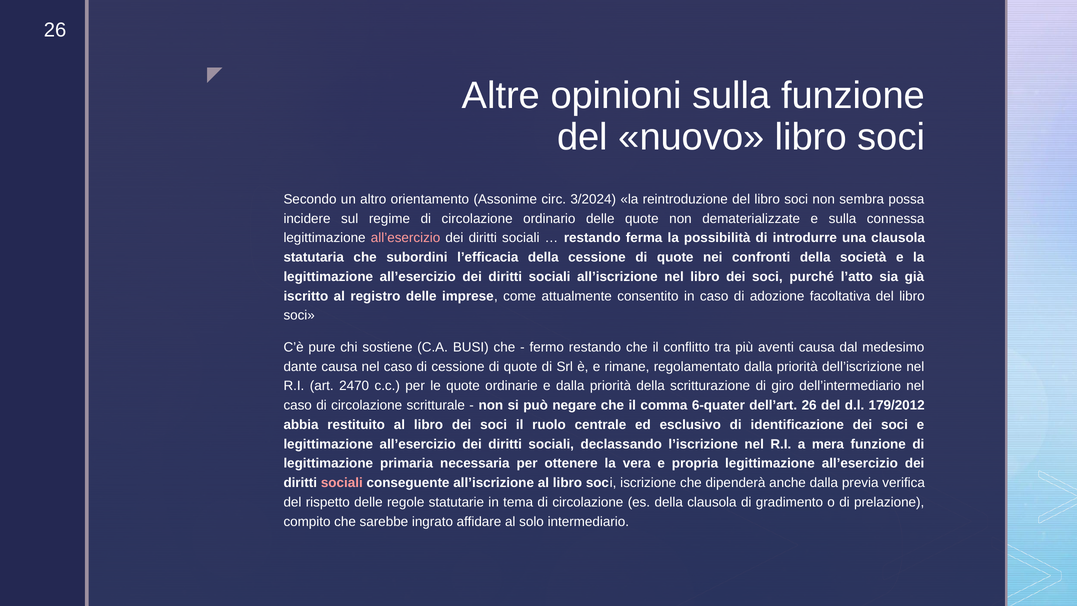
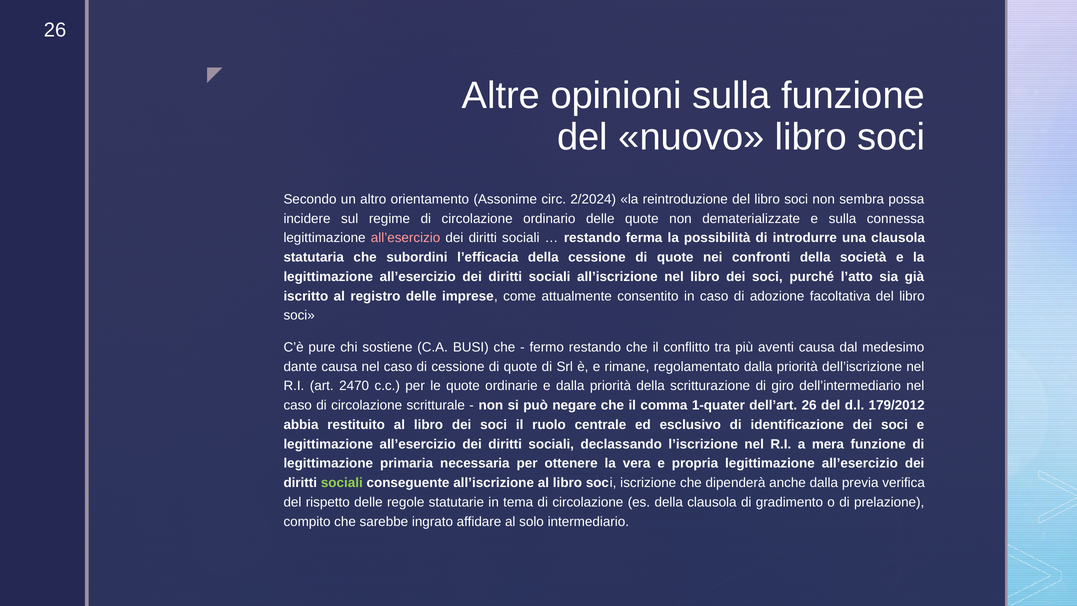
3/2024: 3/2024 -> 2/2024
6-quater: 6-quater -> 1-quater
sociali at (342, 483) colour: pink -> light green
